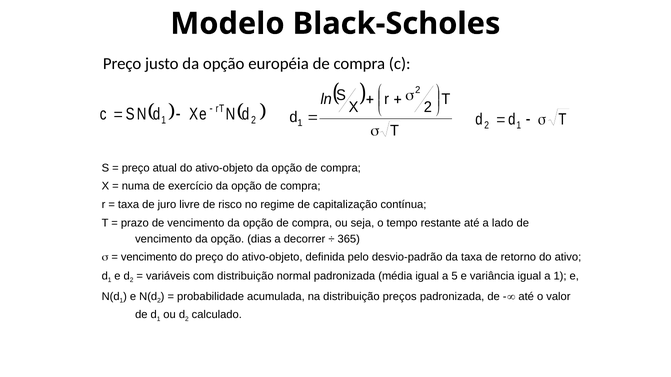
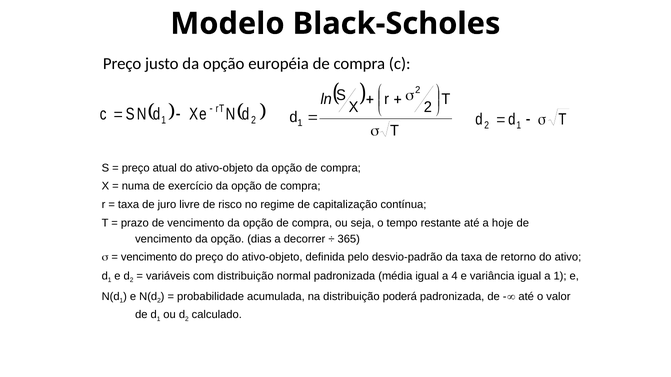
lado: lado -> hoje
5: 5 -> 4
preços: preços -> poderá
